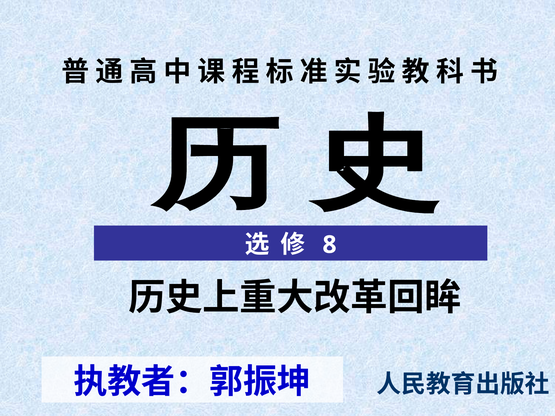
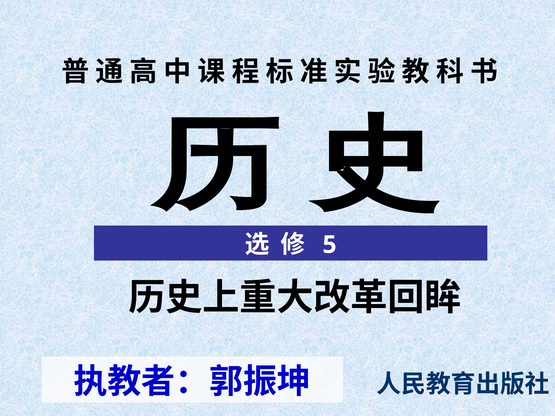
8: 8 -> 5
